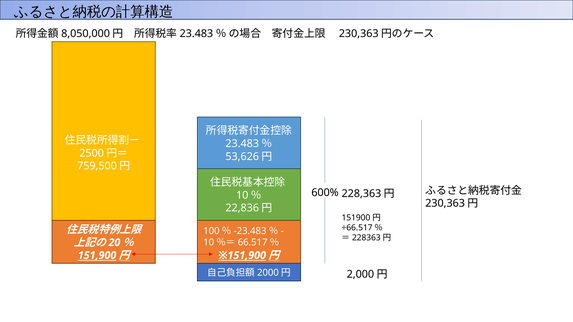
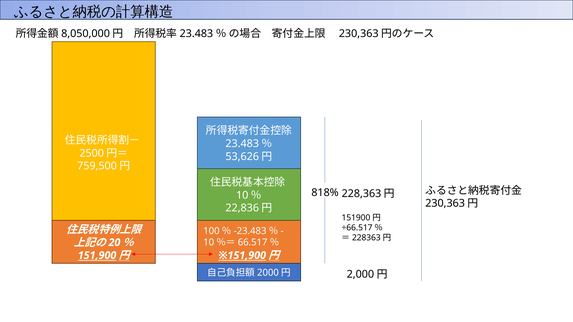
600%: 600% -> 818%
